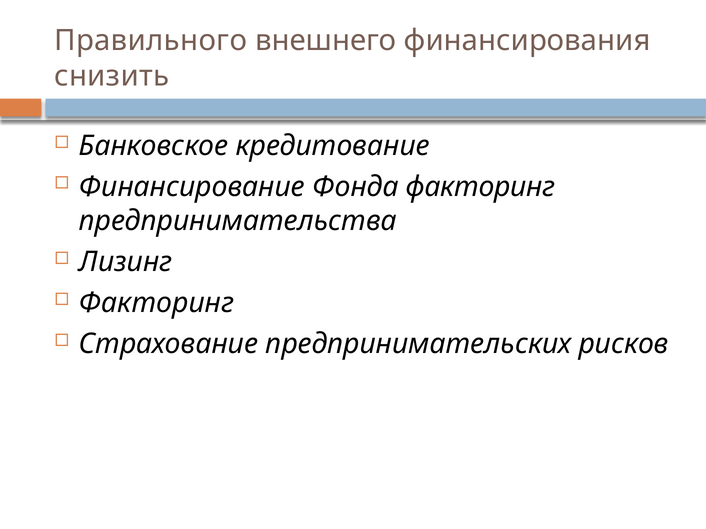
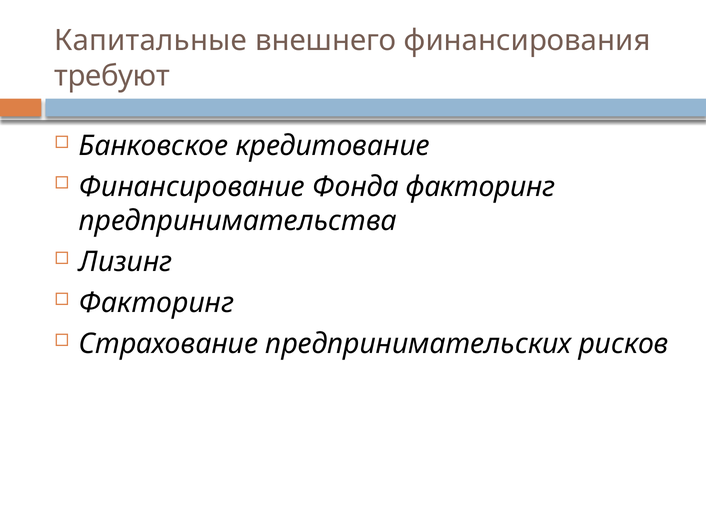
Правильного: Правильного -> Капитальные
снизить: снизить -> требуют
